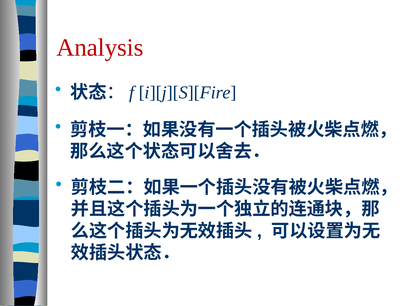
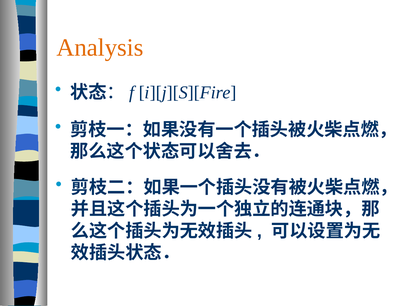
Analysis colour: red -> orange
